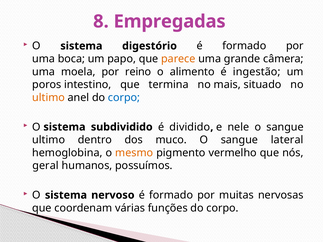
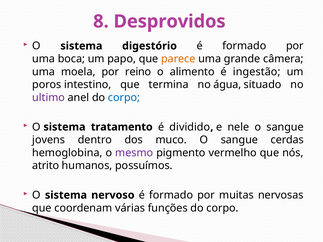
Empregadas: Empregadas -> Desprovidos
mais: mais -> água
ultimo at (49, 98) colour: orange -> purple
subdividido: subdividido -> tratamento
ultimo at (49, 140): ultimo -> jovens
lateral: lateral -> cerdas
mesmo colour: orange -> purple
geral: geral -> atrito
